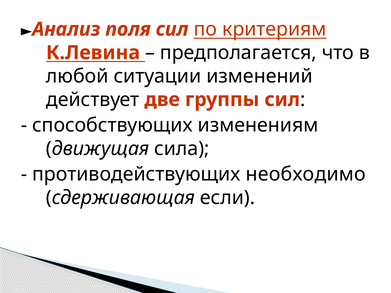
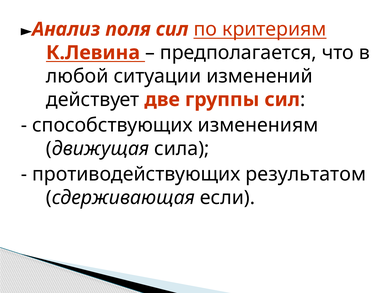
необходимо: необходимо -> результатом
